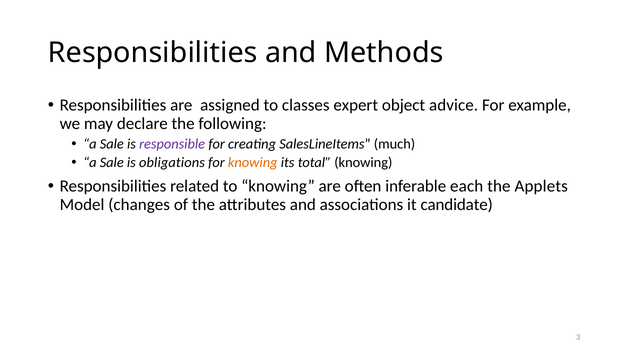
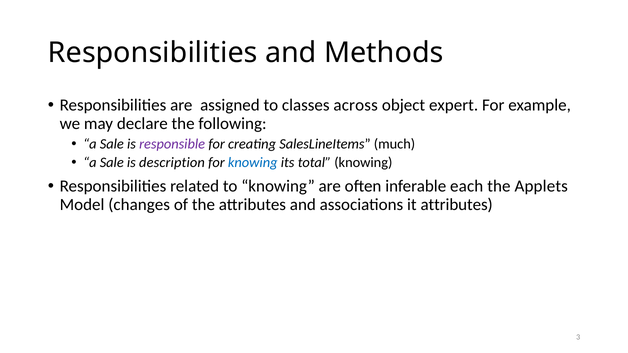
expert: expert -> across
advice: advice -> expert
obligations: obligations -> description
knowing at (253, 163) colour: orange -> blue
it candidate: candidate -> attributes
